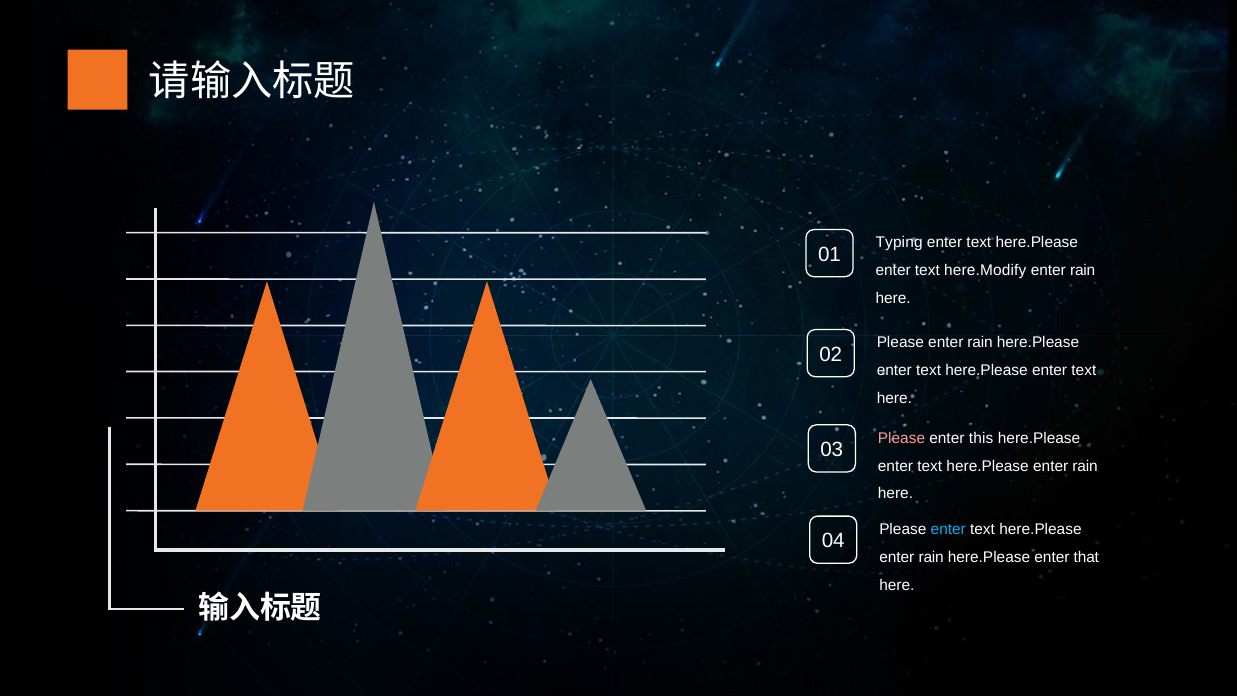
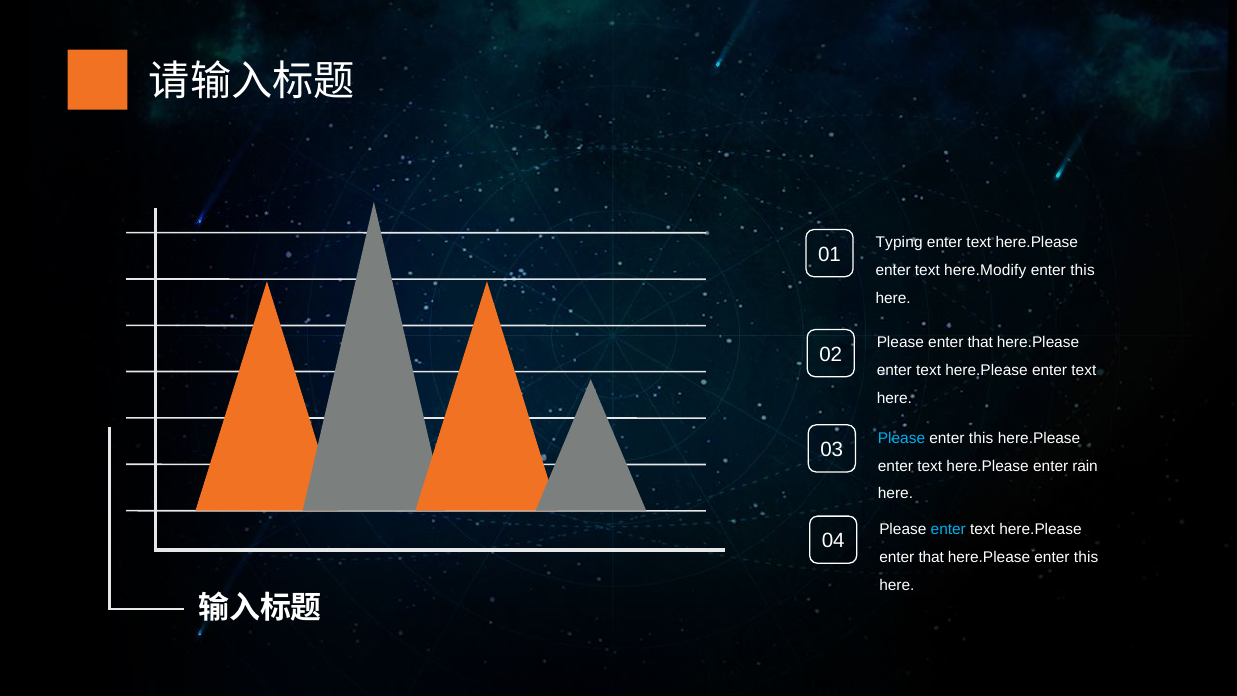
rain at (1083, 271): rain -> this
Please enter rain: rain -> that
Please at (902, 438) colour: pink -> light blue
rain at (931, 557): rain -> that
here.Please enter that: that -> this
